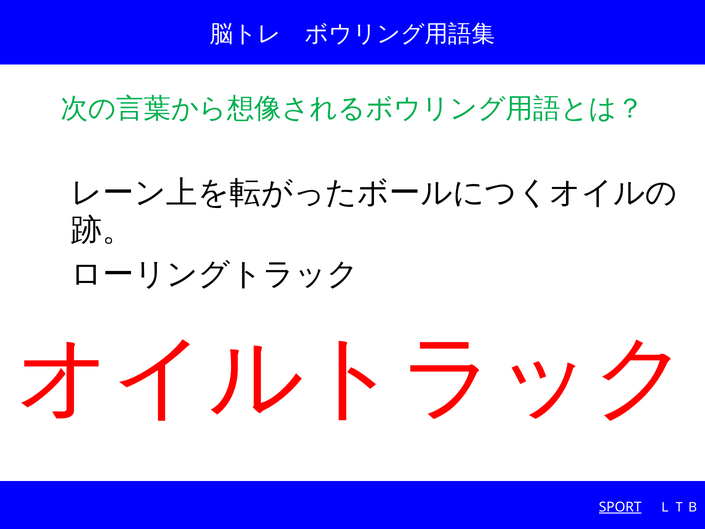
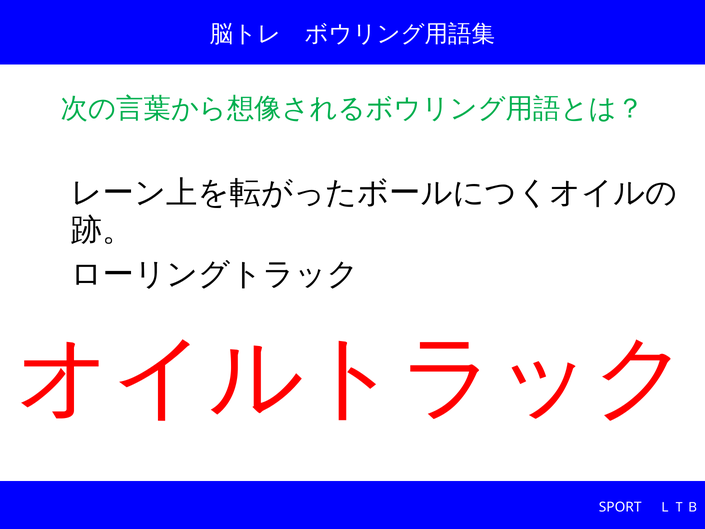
SPORT underline: present -> none
